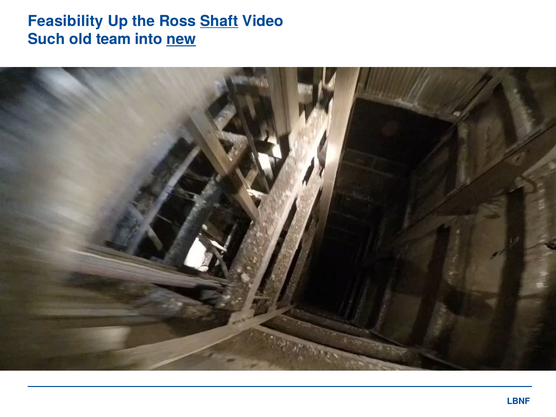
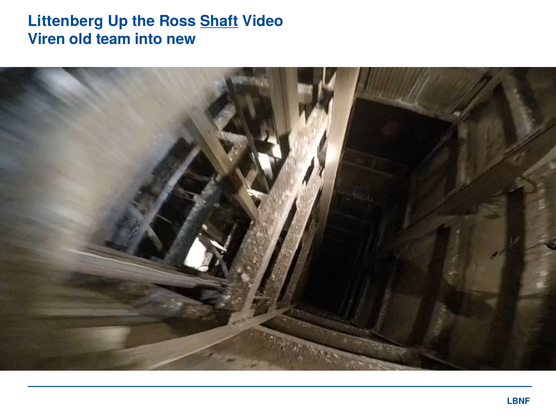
Feasibility: Feasibility -> Littenberg
Such: Such -> Viren
new underline: present -> none
